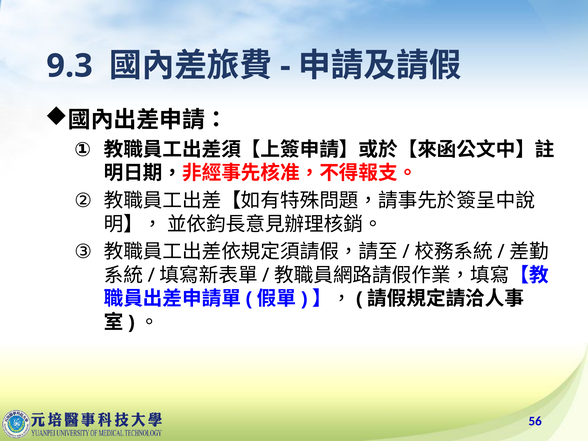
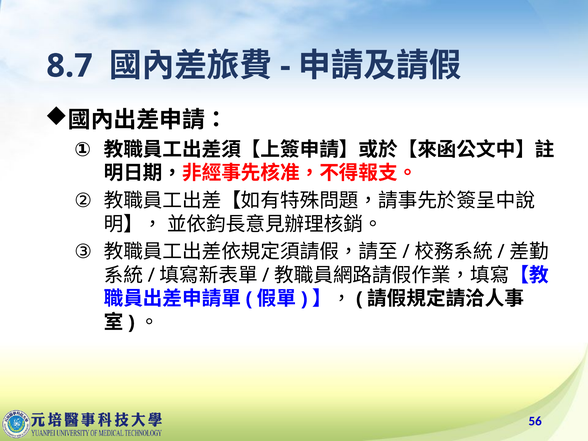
9.3: 9.3 -> 8.7
